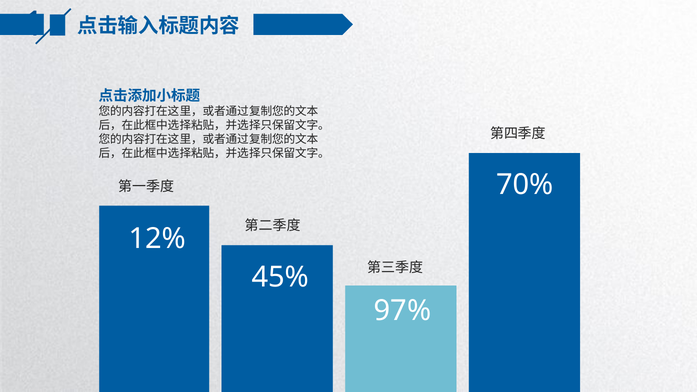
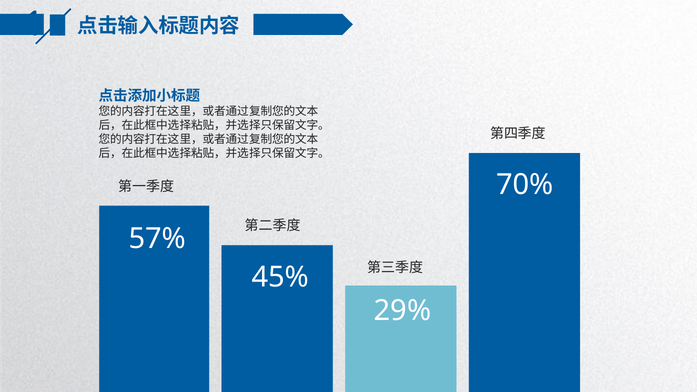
12%: 12% -> 57%
97%: 97% -> 29%
